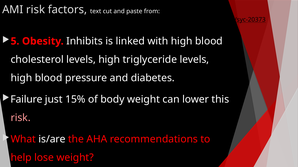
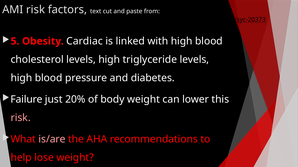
Inhibits: Inhibits -> Cardiac
15%: 15% -> 20%
is/are colour: white -> pink
